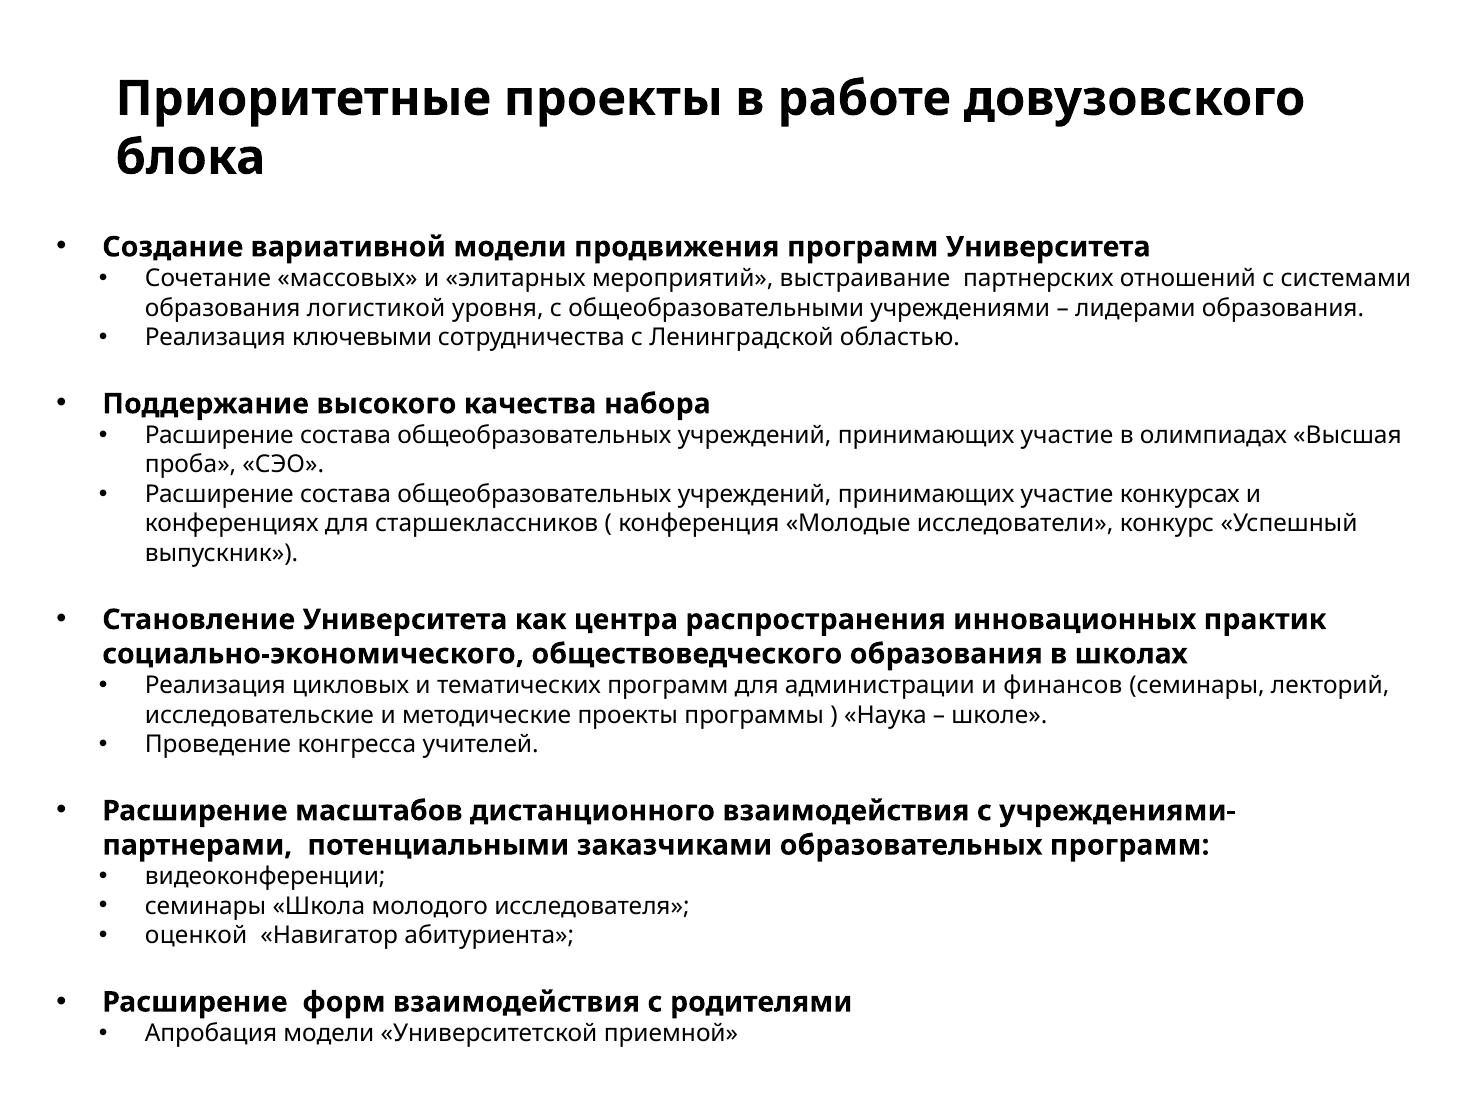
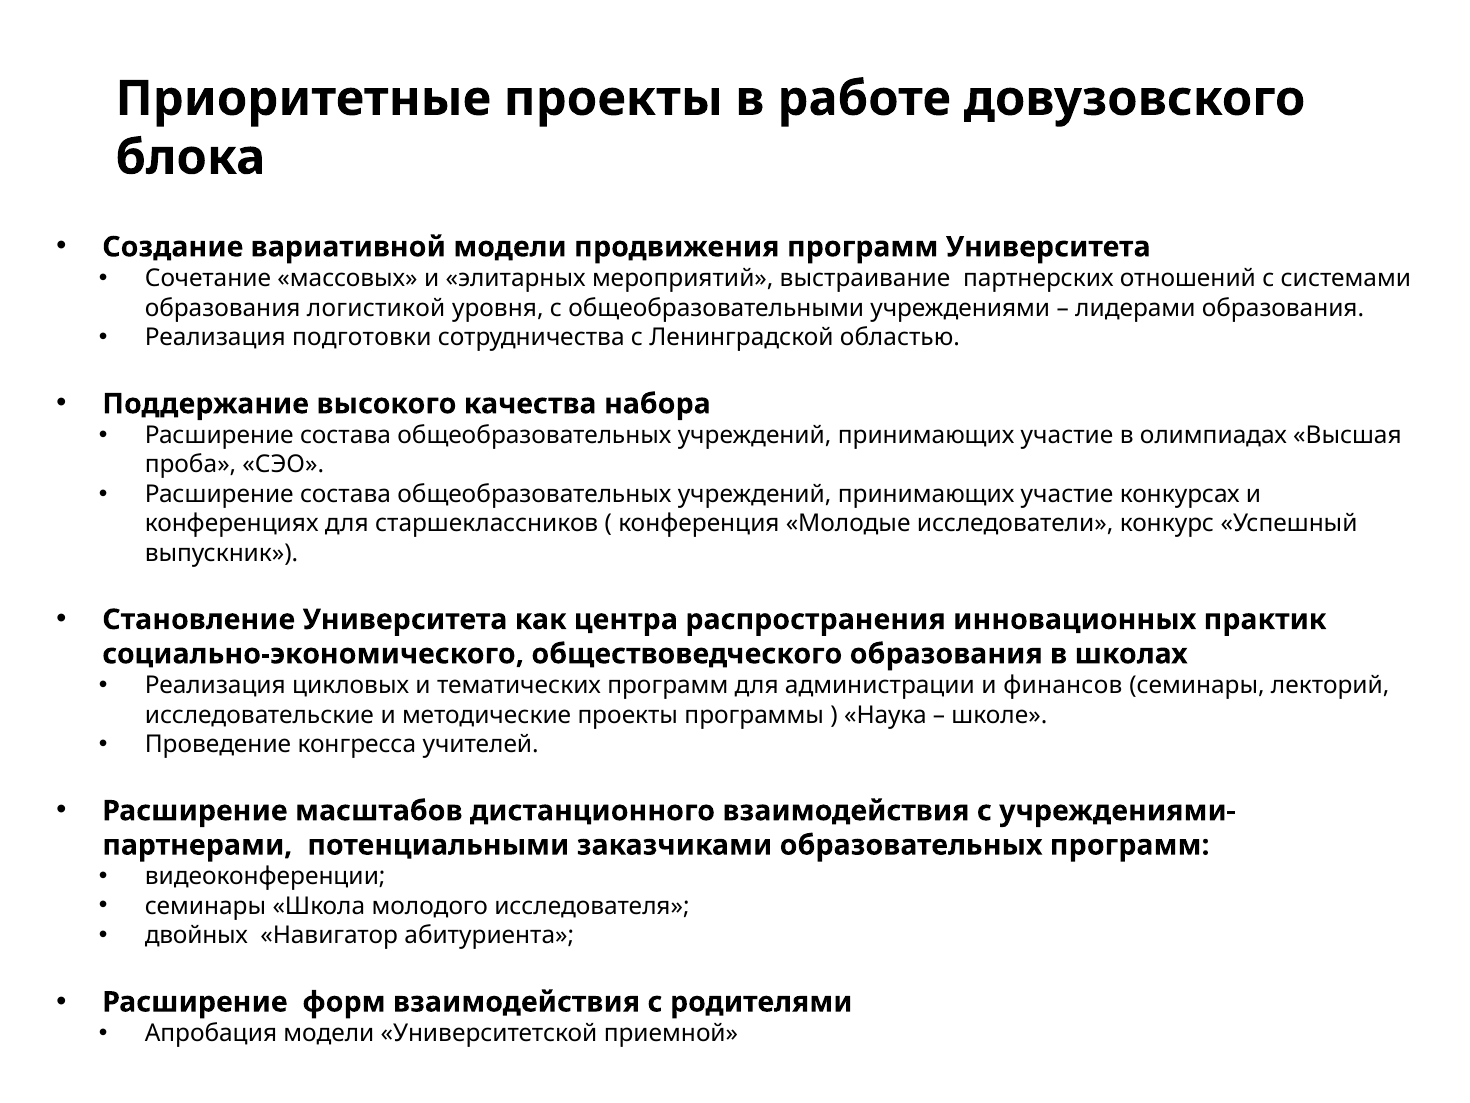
ключевыми: ключевыми -> подготовки
оценкой: оценкой -> двойных
